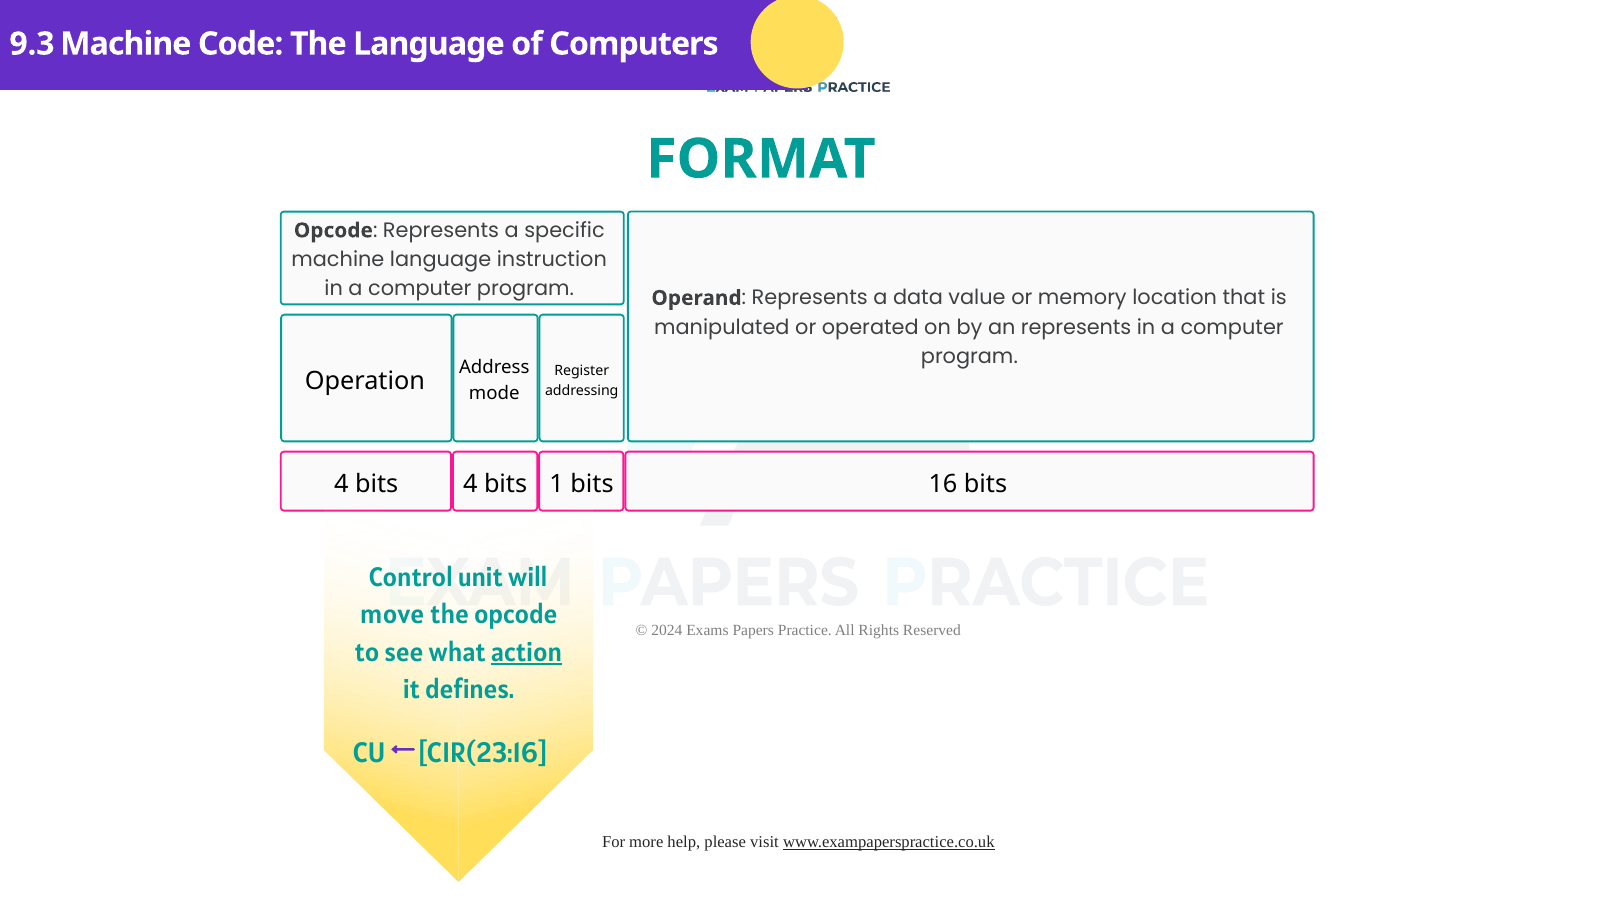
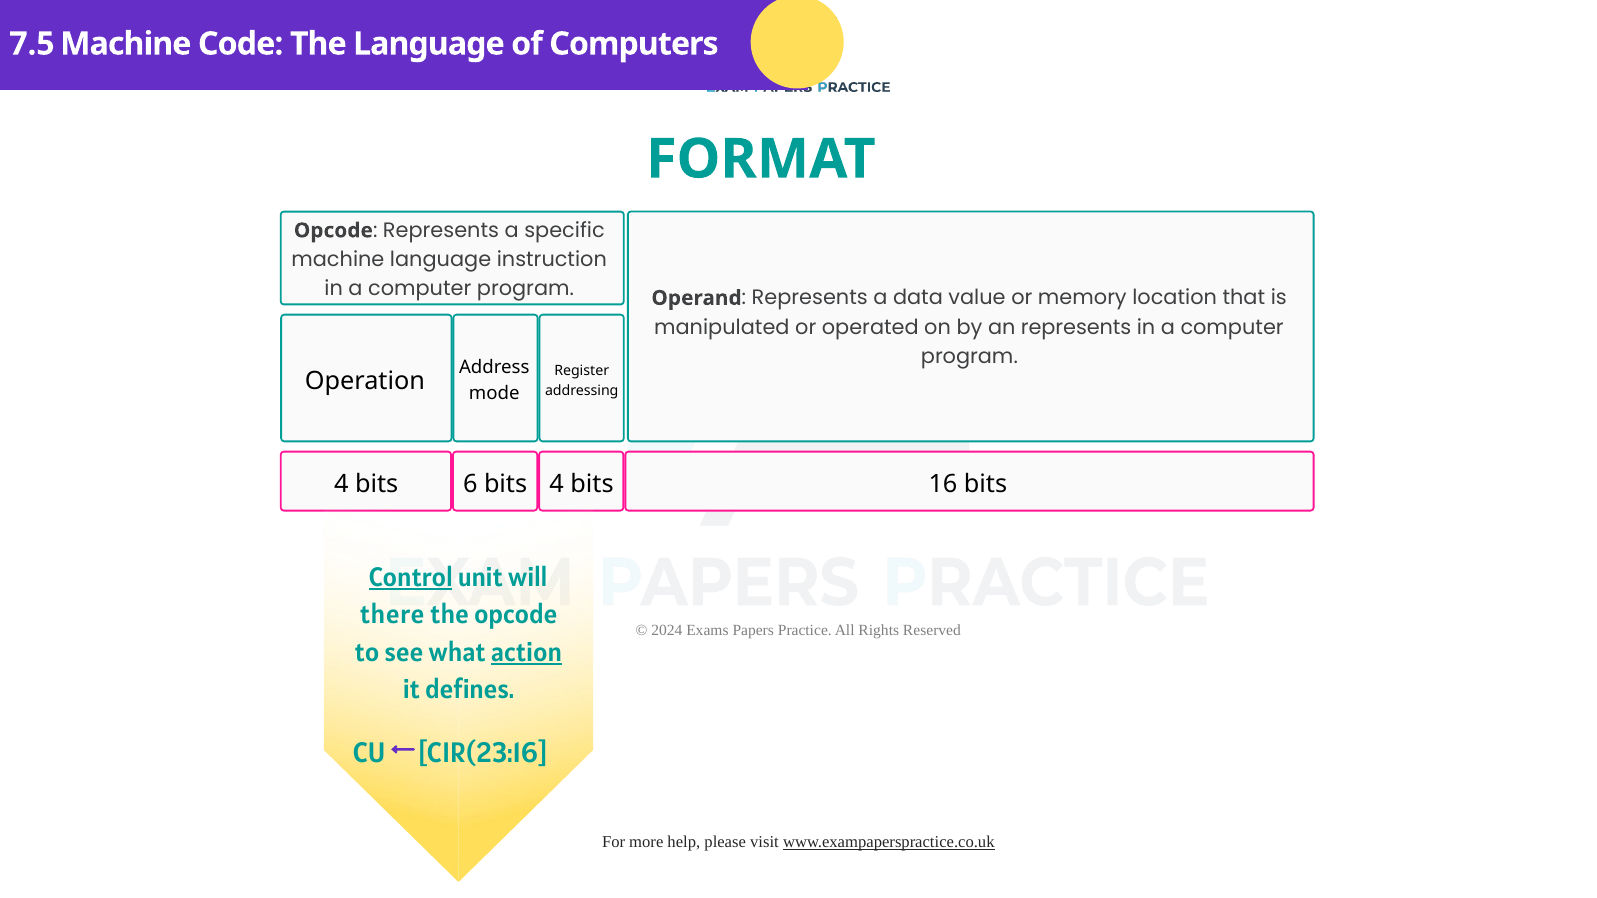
9.3: 9.3 -> 7.5
bits 4: 4 -> 6
bits 1: 1 -> 4
Control underline: none -> present
move: move -> there
